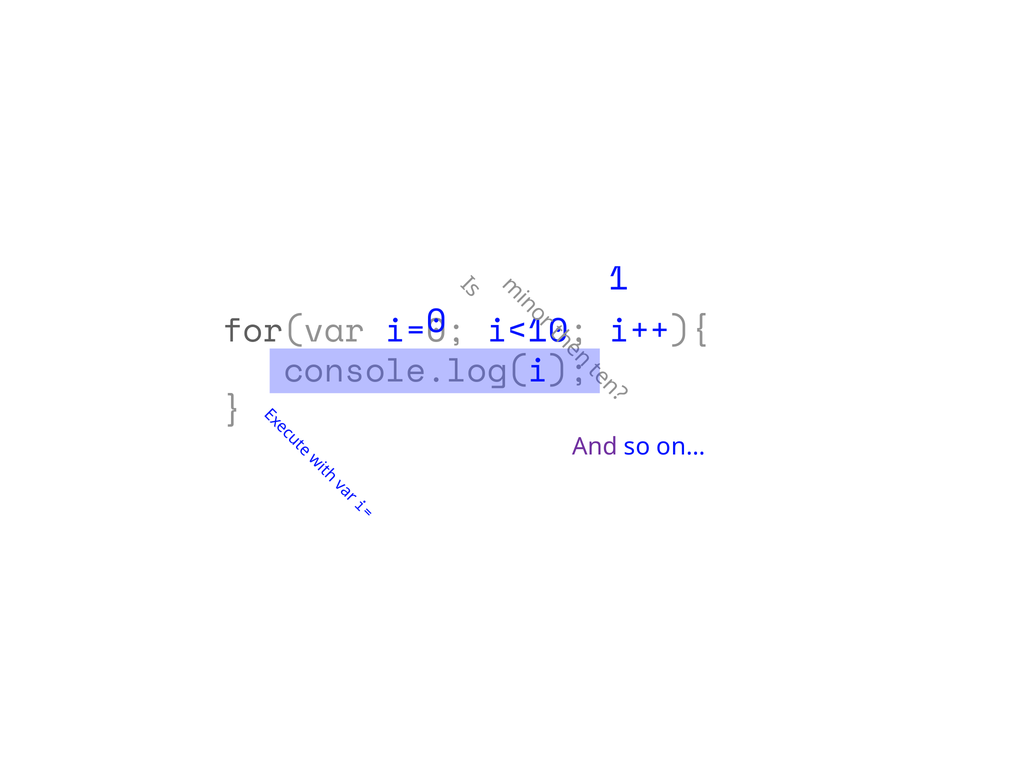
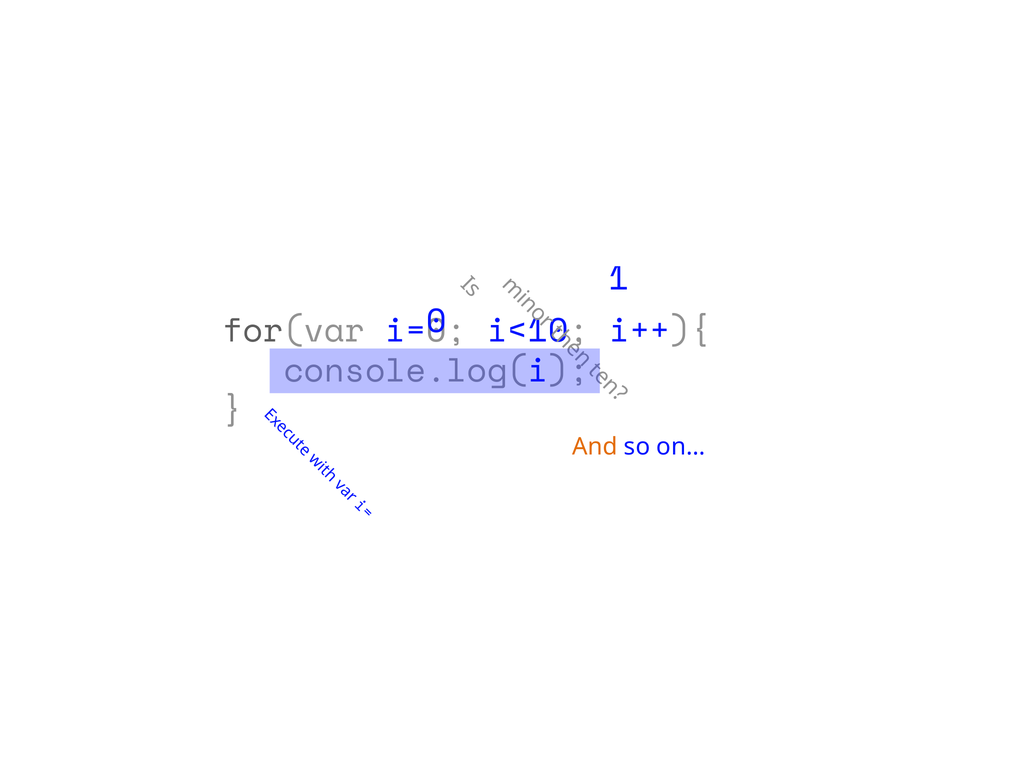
And colour: purple -> orange
